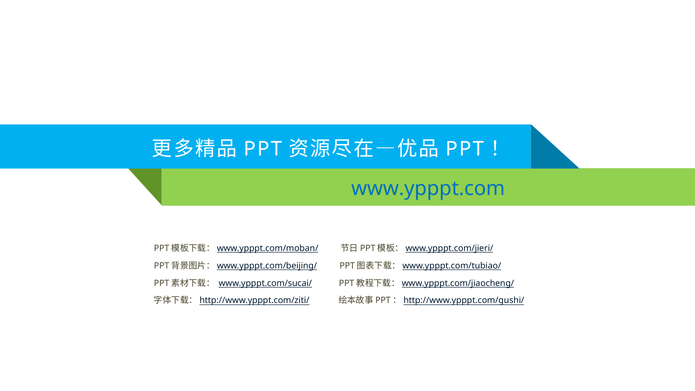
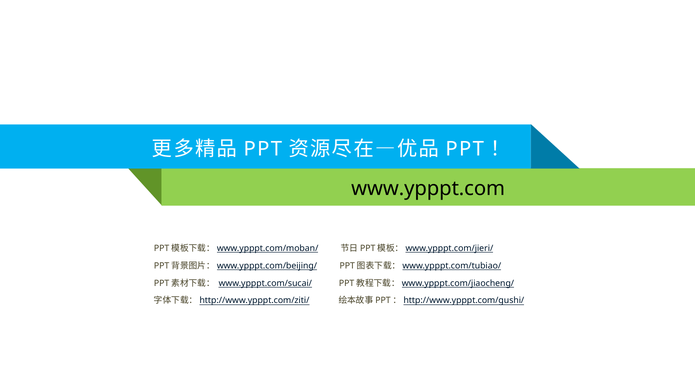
www.ypppt.com colour: blue -> black
